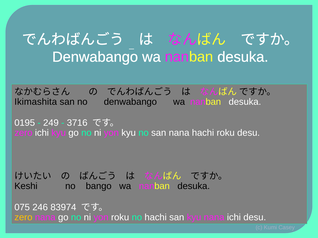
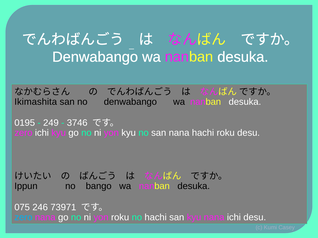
3716: 3716 -> 3746
Keshi: Keshi -> Ippun
83974: 83974 -> 73971
zero at (23, 218) colour: yellow -> light blue
